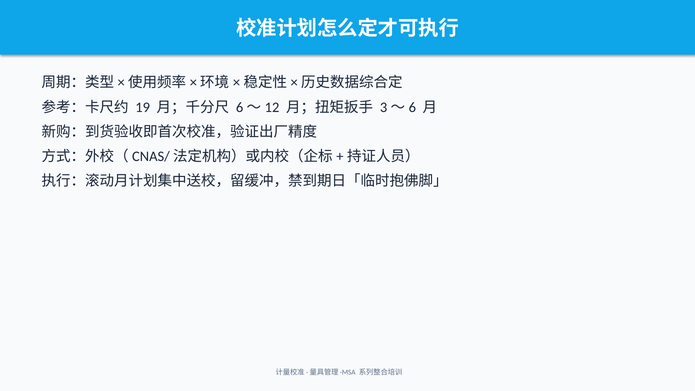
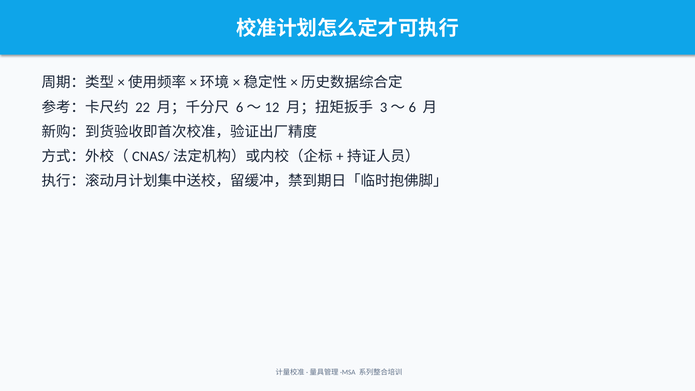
19: 19 -> 22
